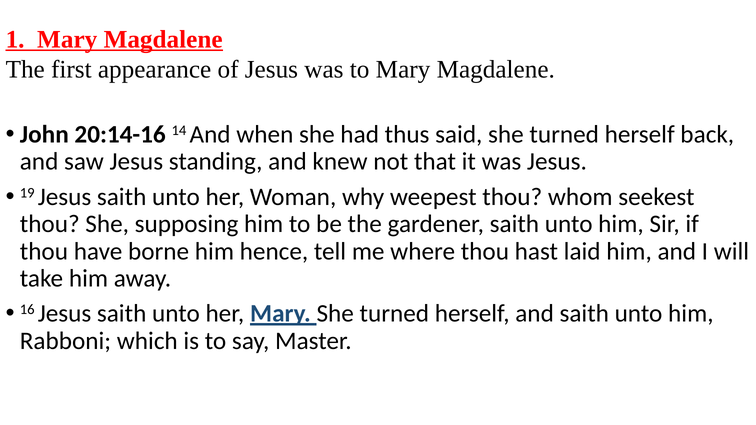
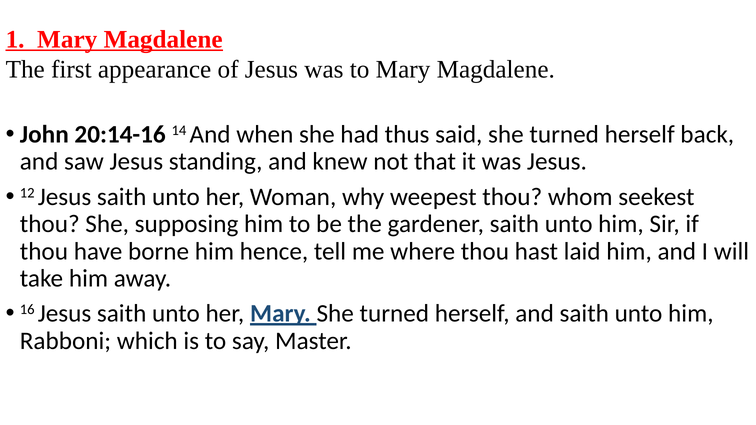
19: 19 -> 12
